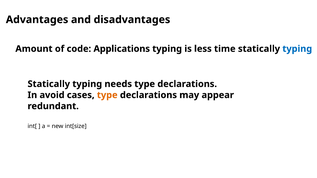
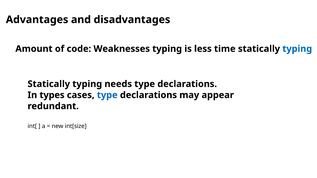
Applications: Applications -> Weaknesses
avoid: avoid -> types
type at (107, 95) colour: orange -> blue
